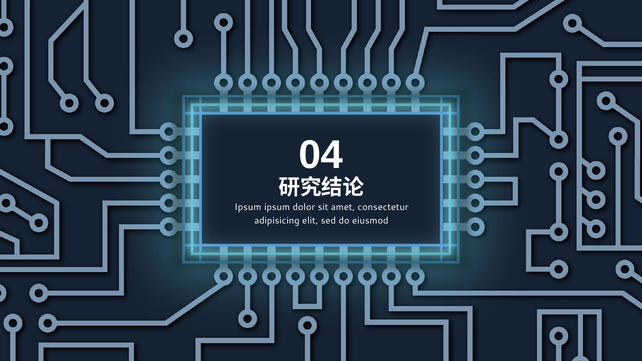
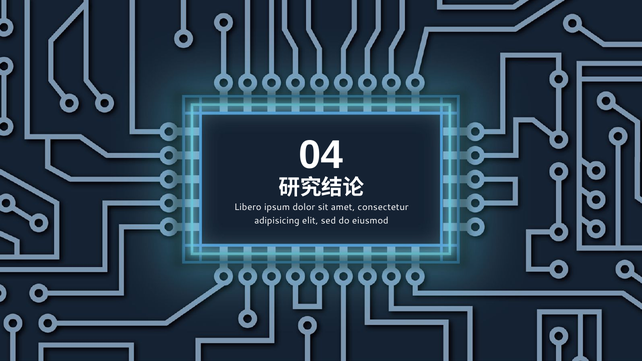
Ipsum at (248, 207): Ipsum -> Libero
